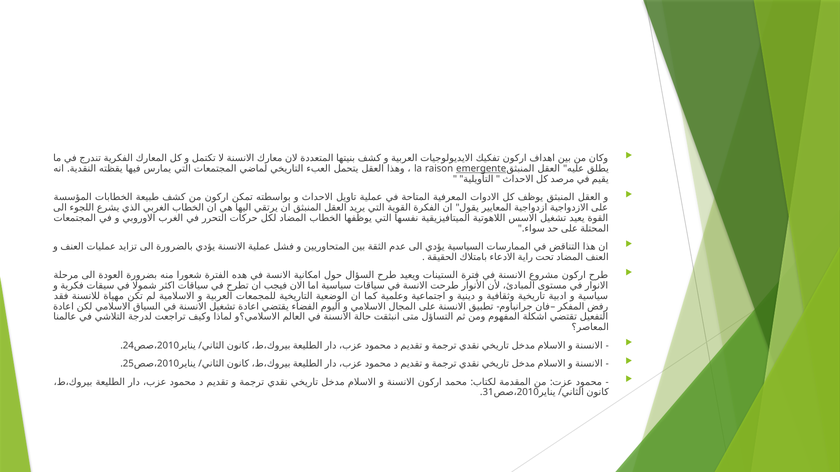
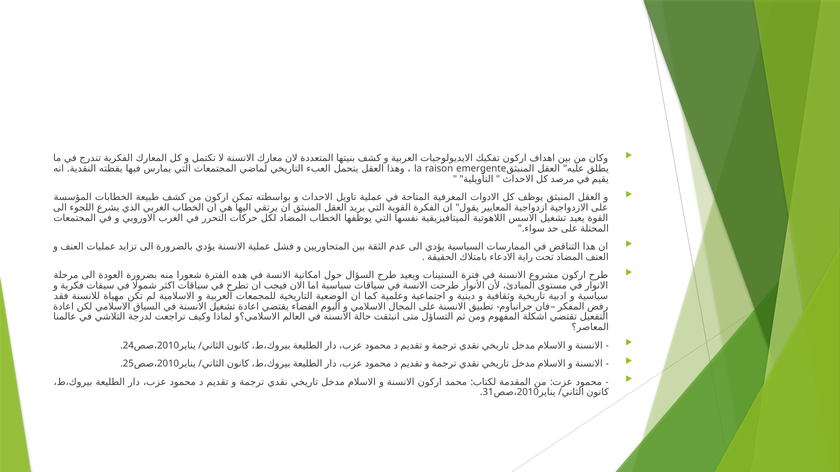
emergente underline: present -> none
